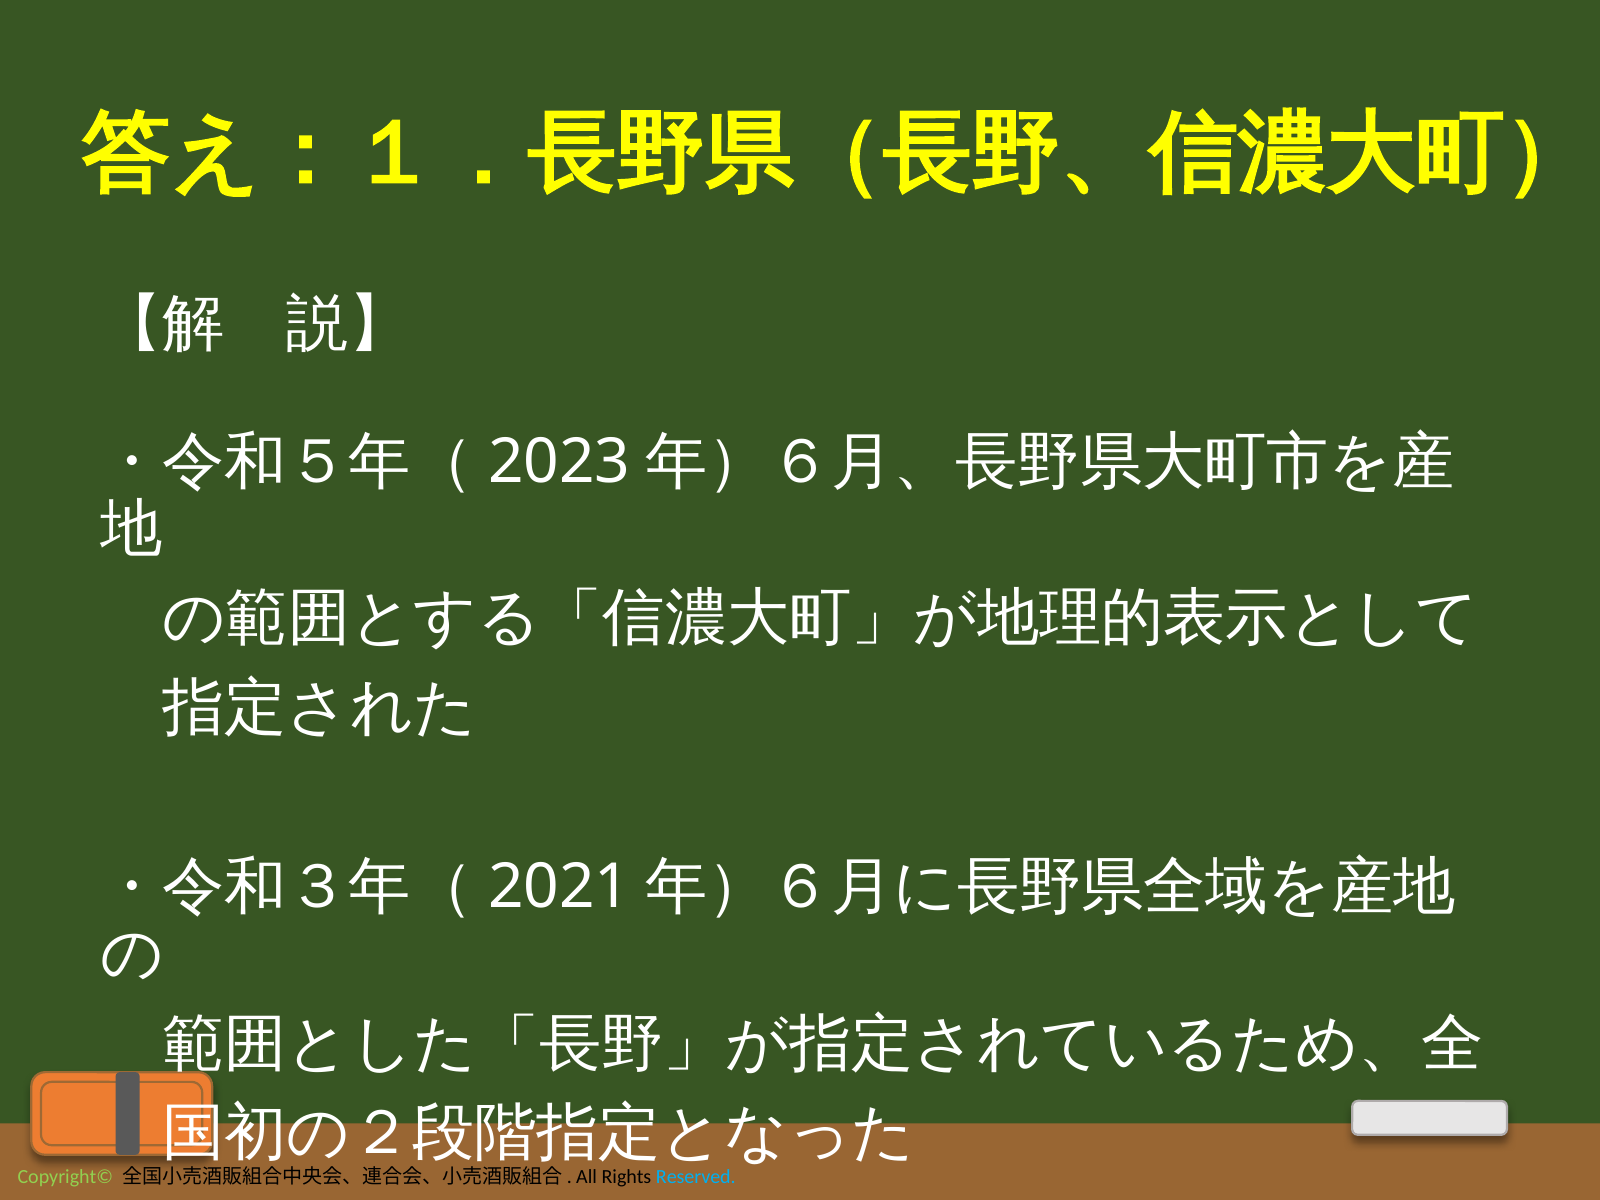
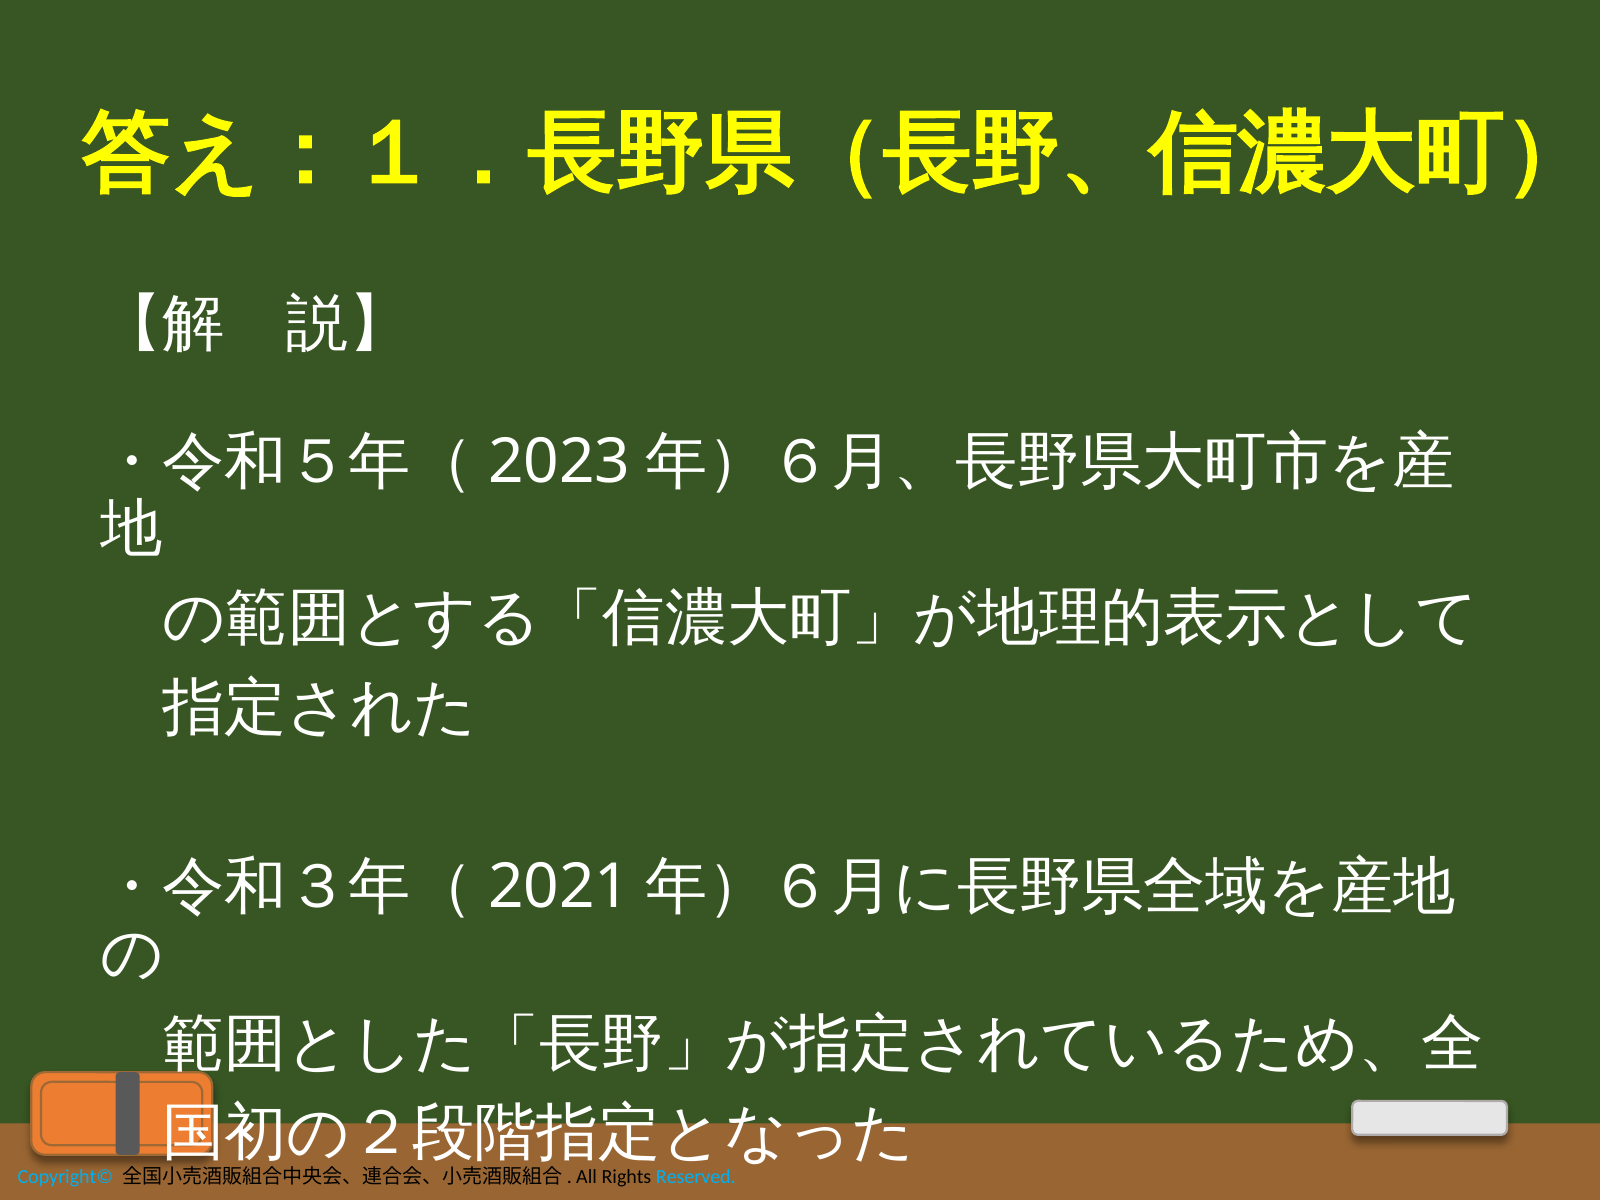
Copyright© colour: light green -> light blue
